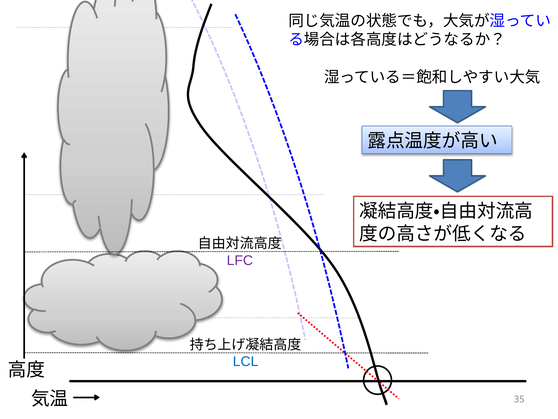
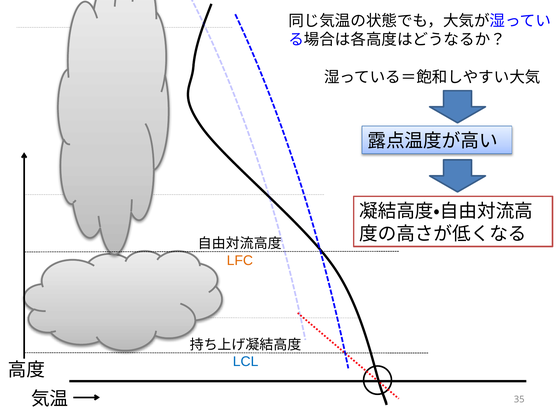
LFC colour: purple -> orange
